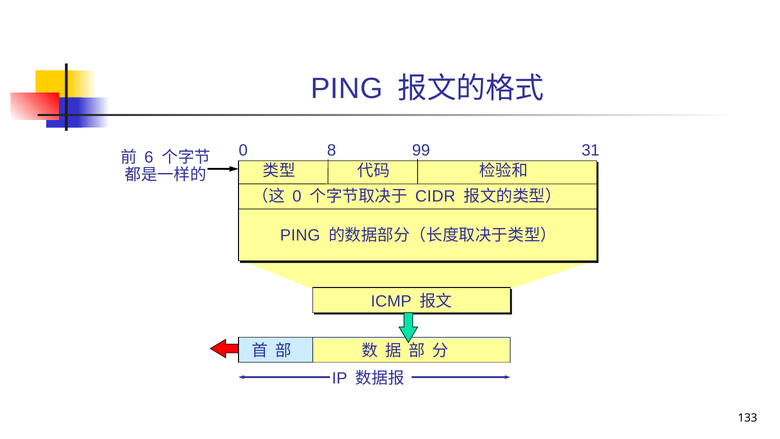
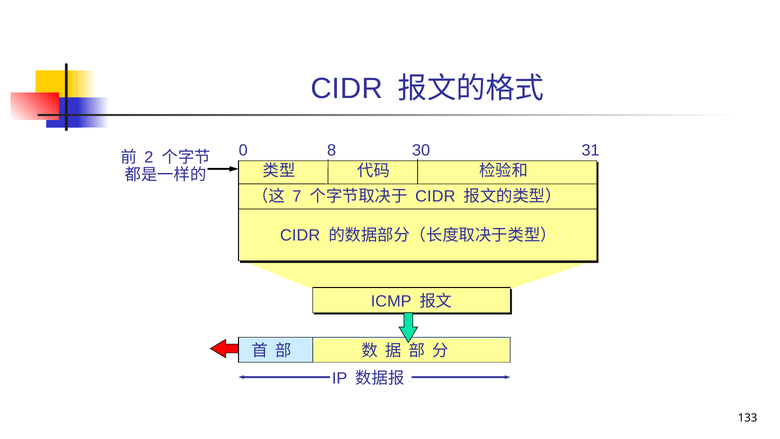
PING at (347, 89): PING -> CIDR
99: 99 -> 30
6: 6 -> 2
0 at (297, 196): 0 -> 7
PING at (300, 235): PING -> CIDR
